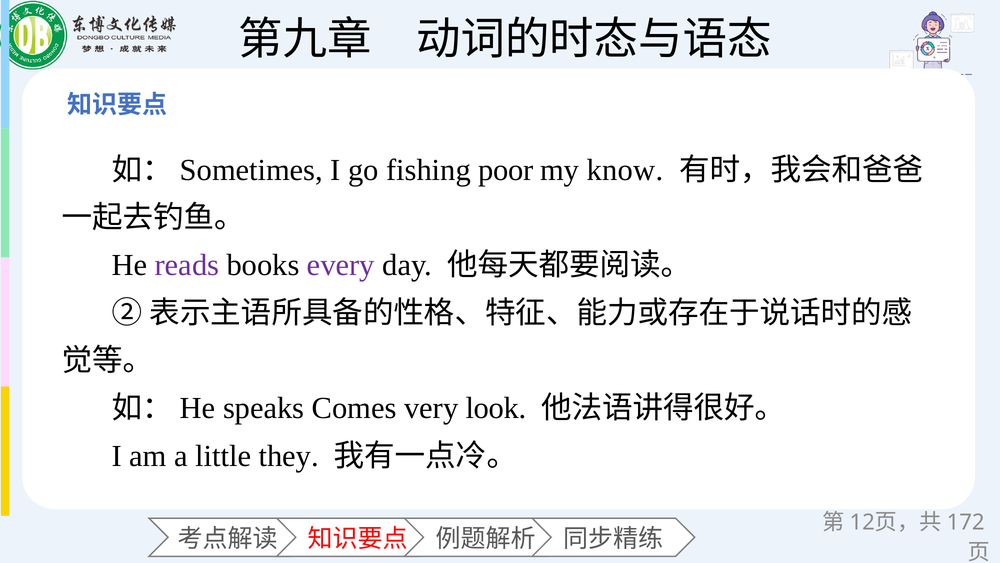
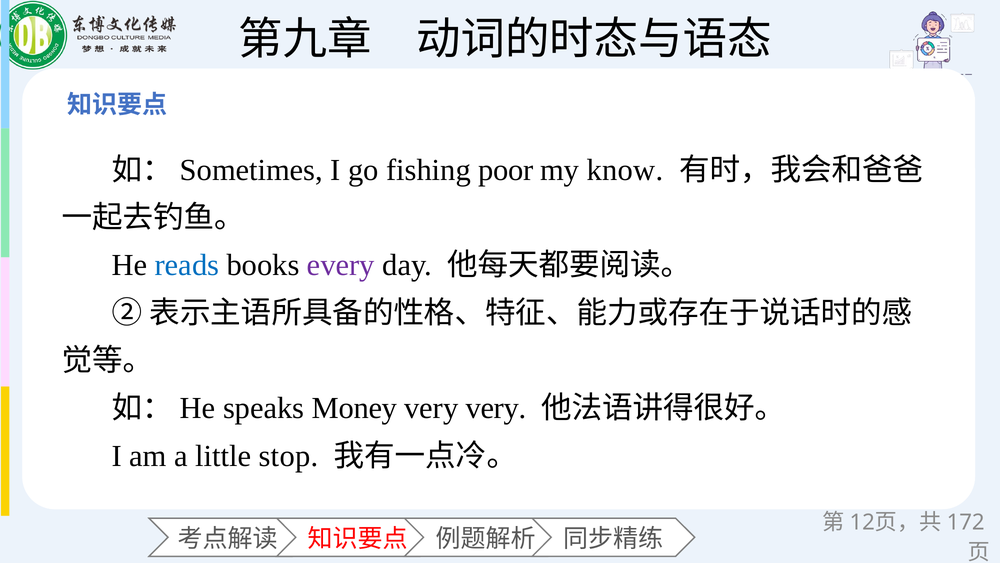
reads colour: purple -> blue
Comes: Comes -> Money
very look: look -> very
they: they -> stop
